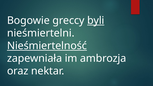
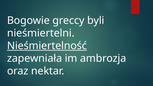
byli underline: present -> none
